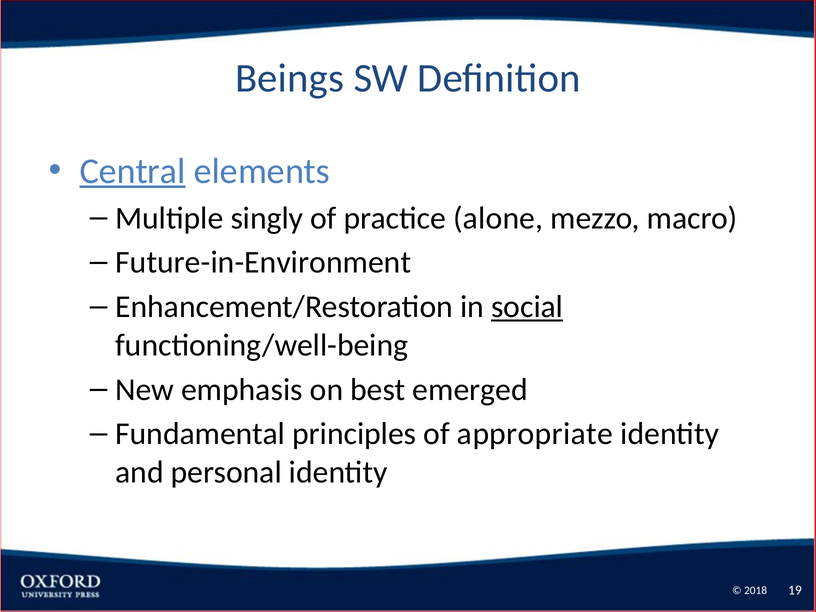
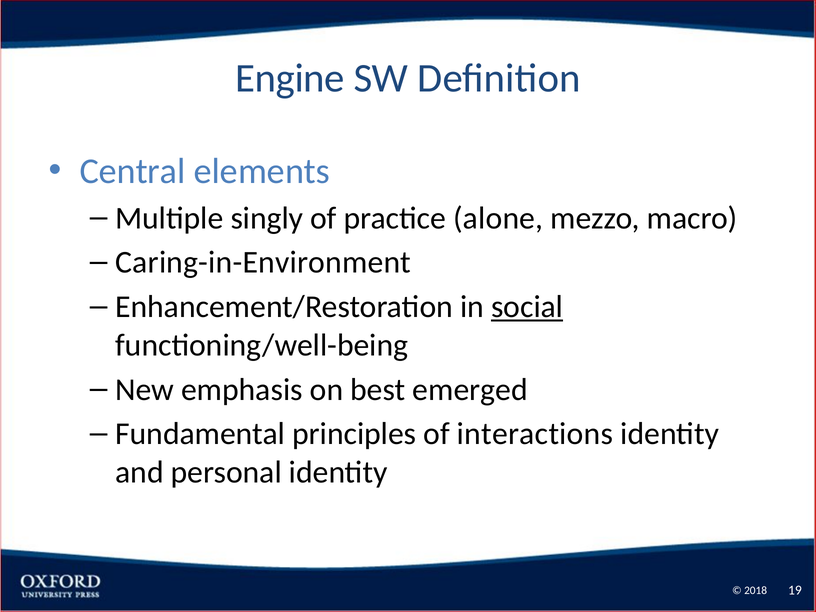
Beings: Beings -> Engine
Central underline: present -> none
Future-in-Environment: Future-in-Environment -> Caring-in-Environment
appropriate: appropriate -> interactions
